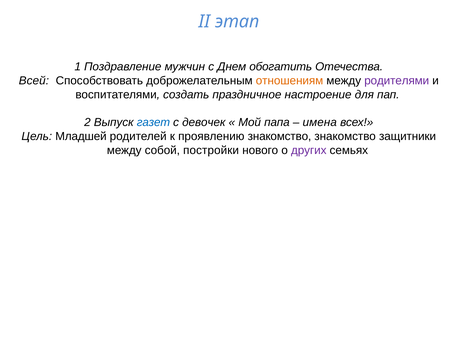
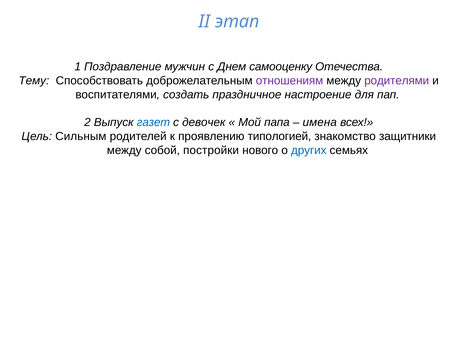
обогатить: обогатить -> самооценку
Всей: Всей -> Тему
отношениям colour: orange -> purple
Младшей: Младшей -> Сильным
проявлению знакомство: знакомство -> типологией
других colour: purple -> blue
